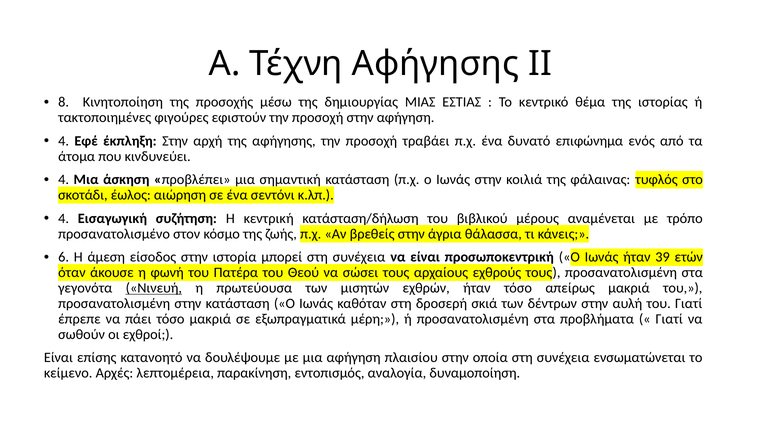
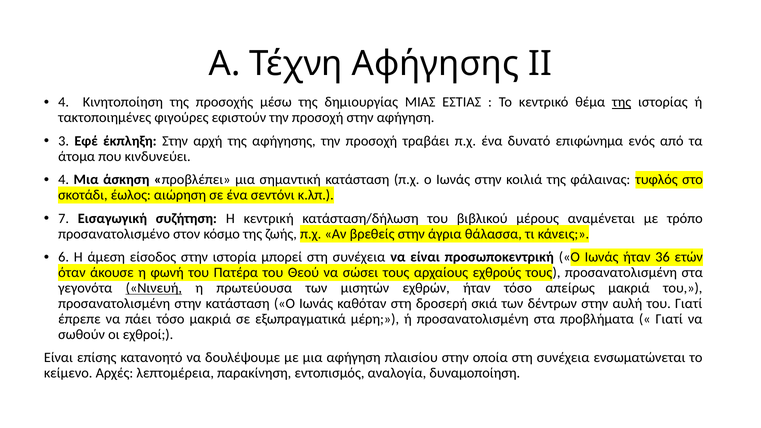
8 at (64, 102): 8 -> 4
της at (622, 102) underline: none -> present
4 at (64, 141): 4 -> 3
4 at (64, 219): 4 -> 7
39: 39 -> 36
